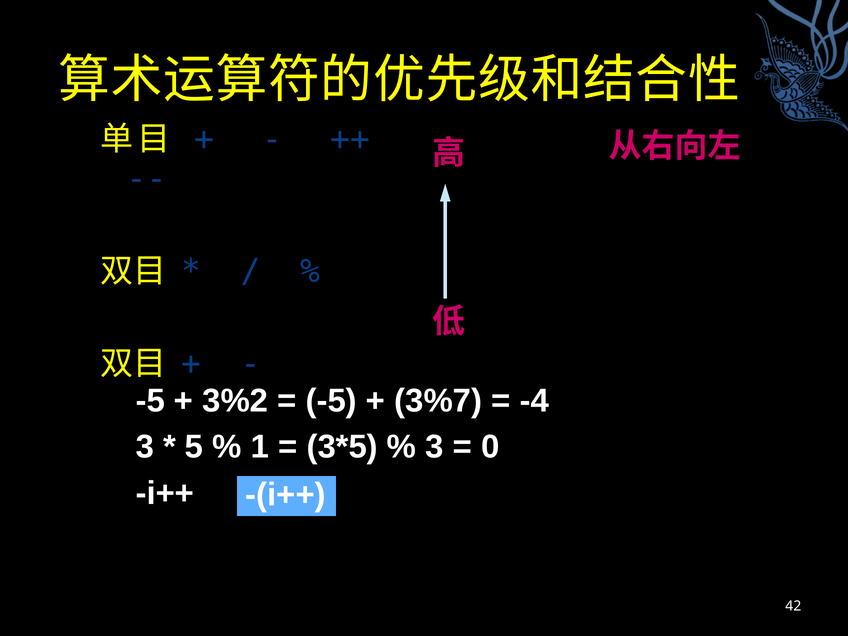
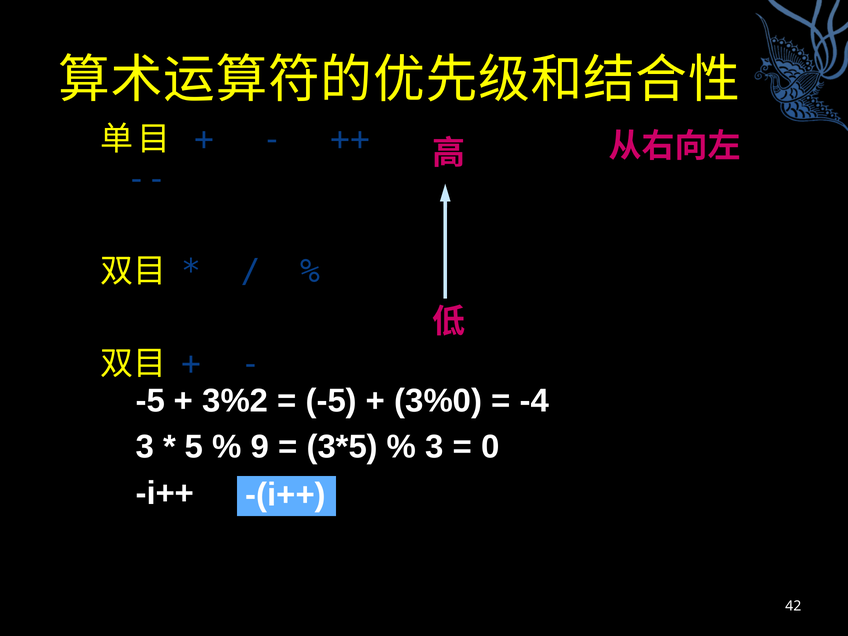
3%7: 3%7 -> 3%0
1: 1 -> 9
